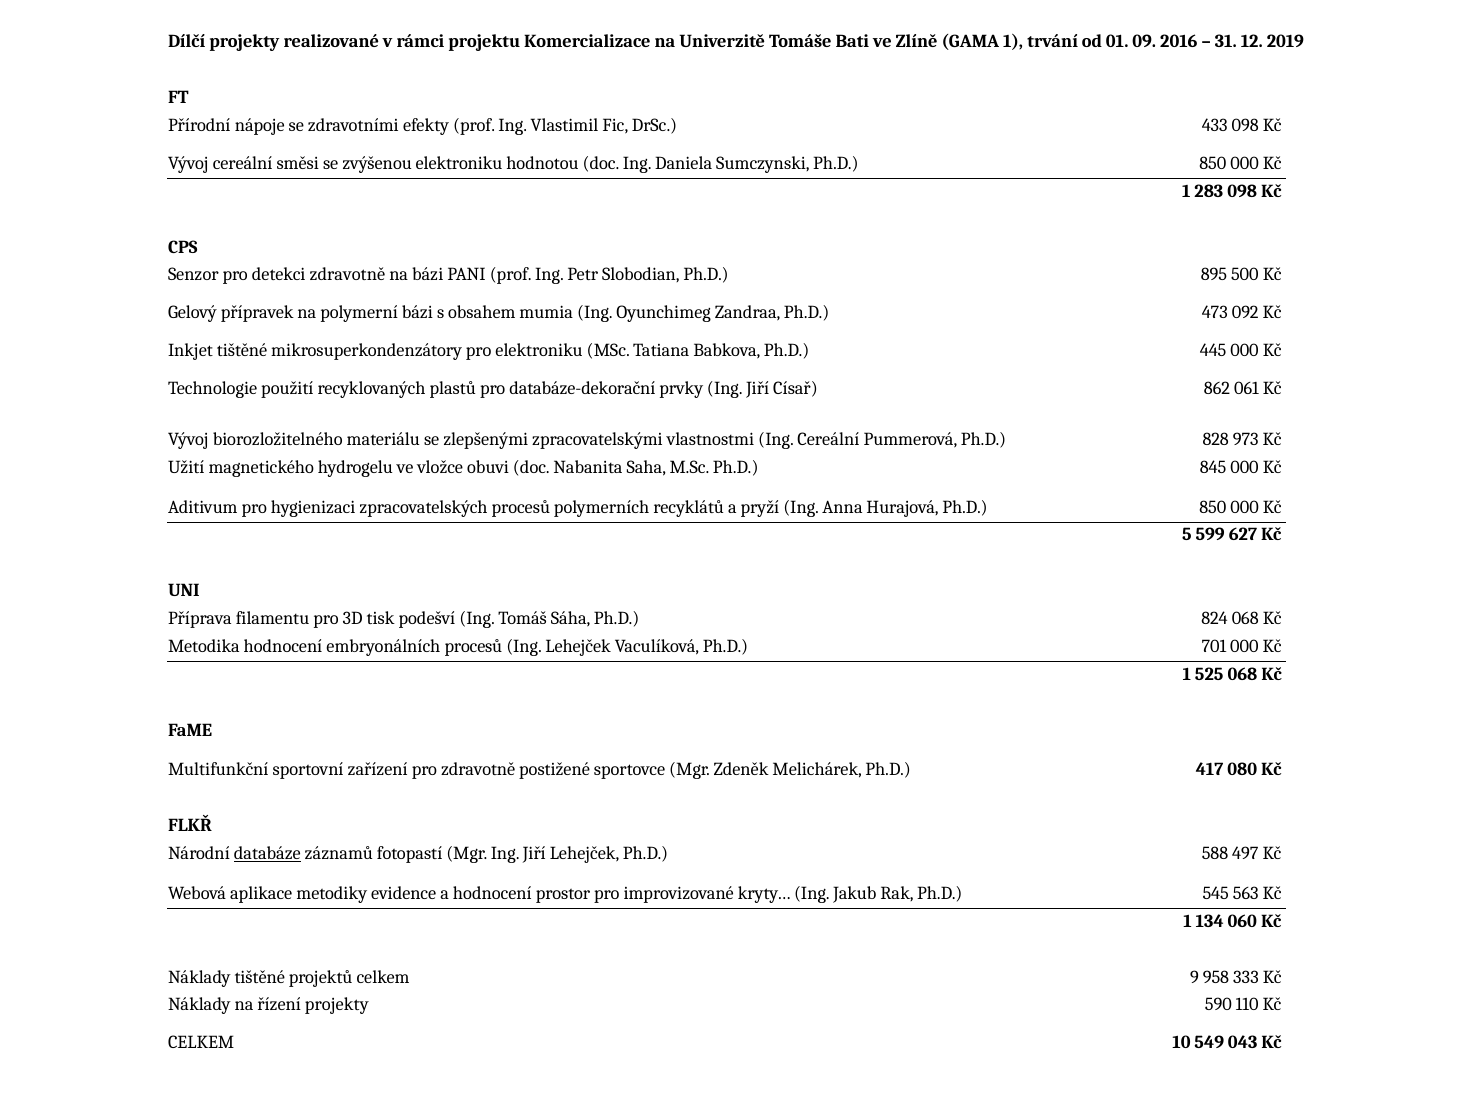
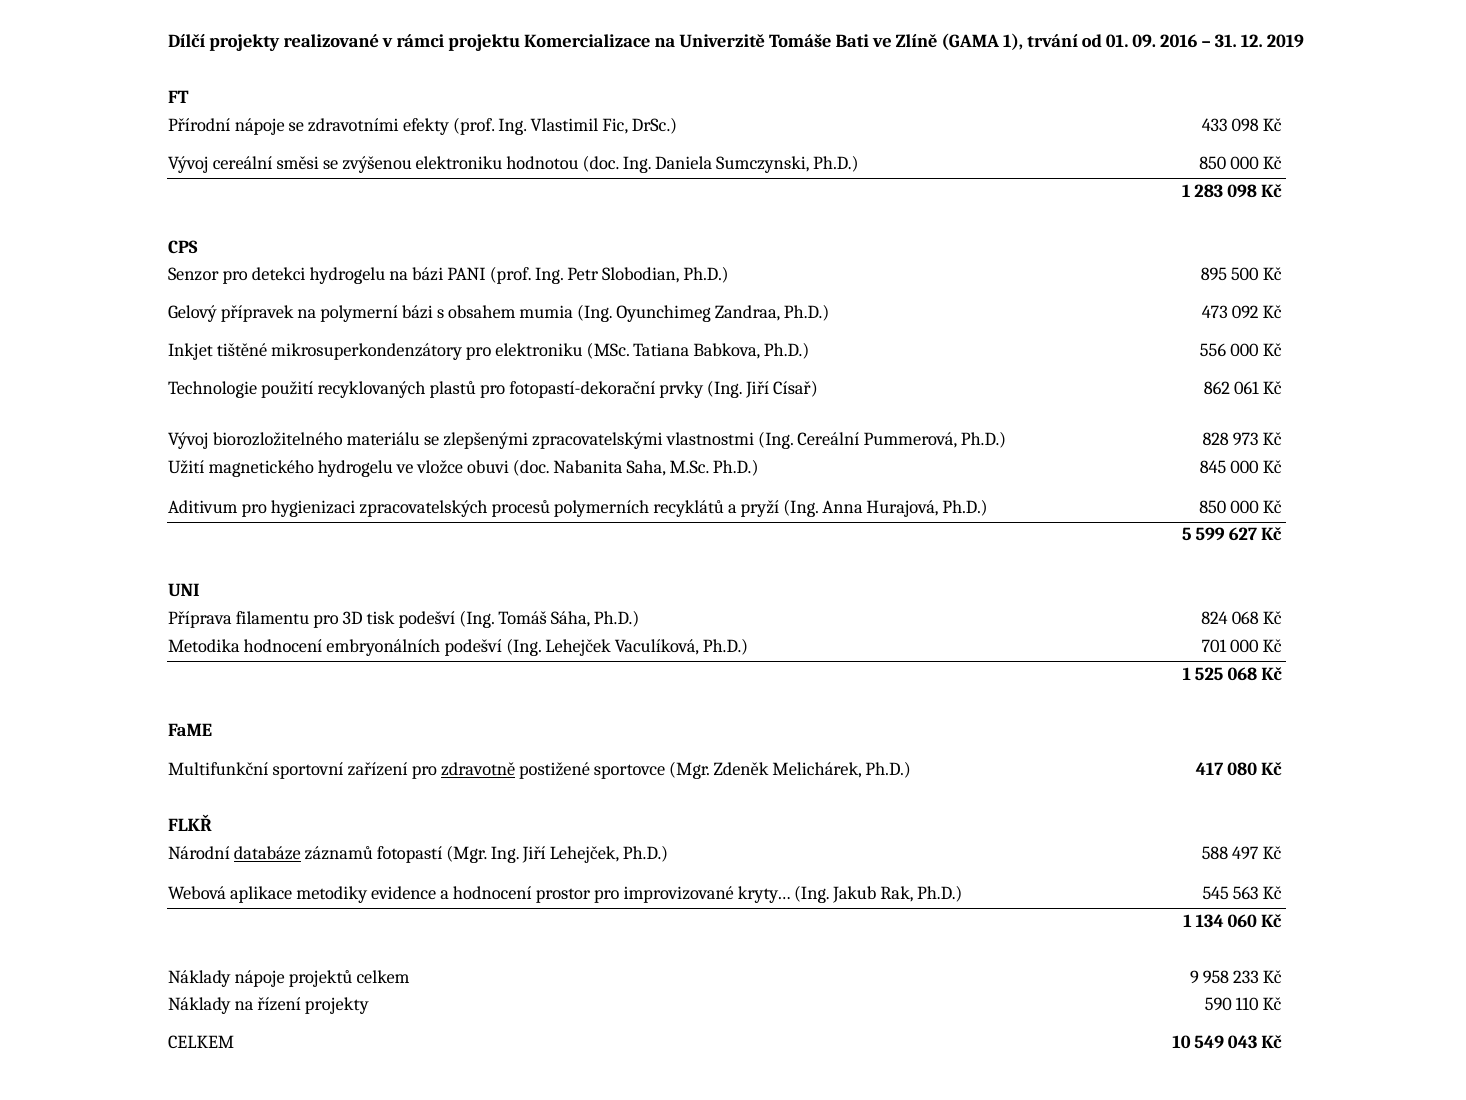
detekci zdravotně: zdravotně -> hydrogelu
445: 445 -> 556
databáze-dekorační: databáze-dekorační -> fotopastí-dekorační
embryonálních procesů: procesů -> podešví
zdravotně at (478, 770) underline: none -> present
Náklady tištěné: tištěné -> nápoje
333: 333 -> 233
